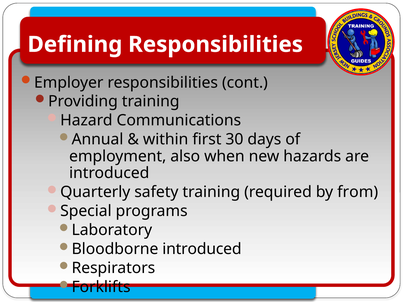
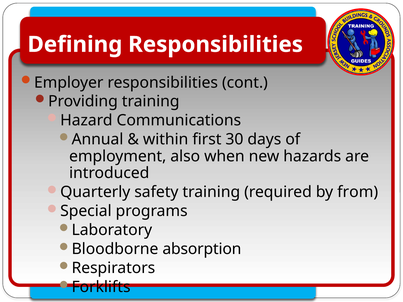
Bloodborne introduced: introduced -> absorption
